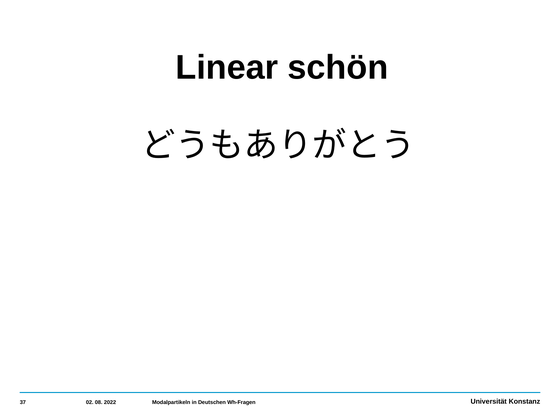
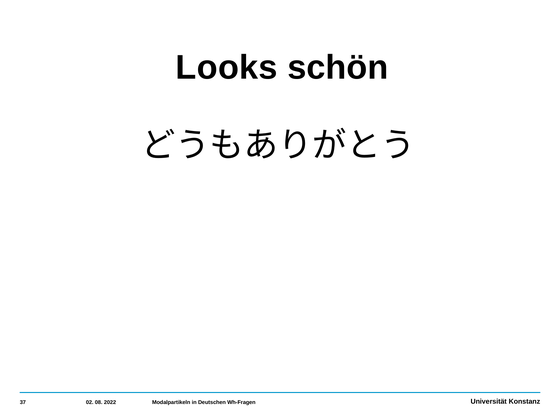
Linear: Linear -> Looks
